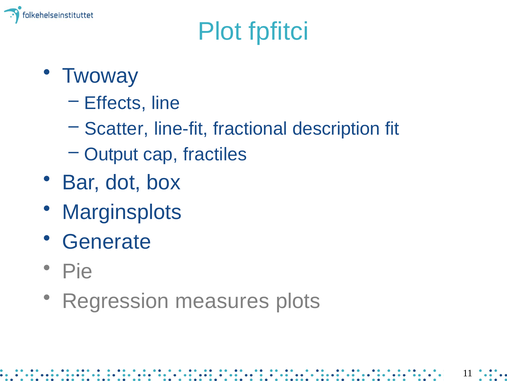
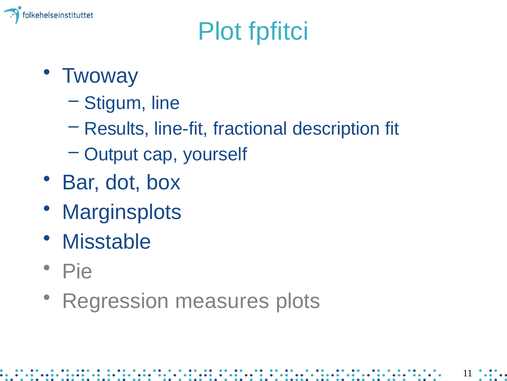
Effects: Effects -> Stigum
Scatter: Scatter -> Results
fractiles: fractiles -> yourself
Generate: Generate -> Misstable
